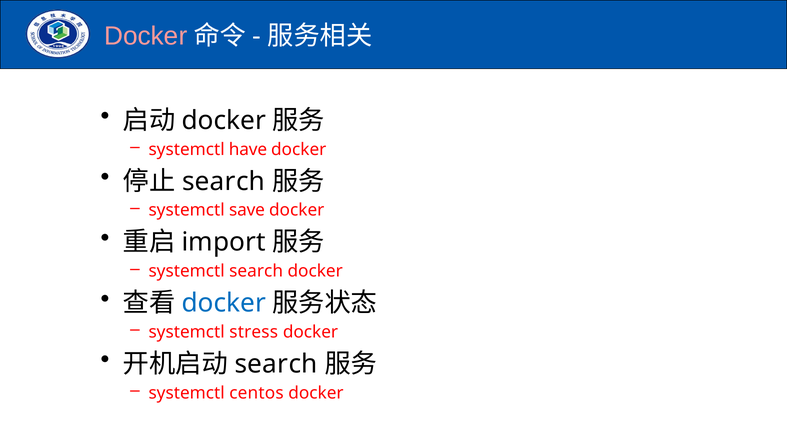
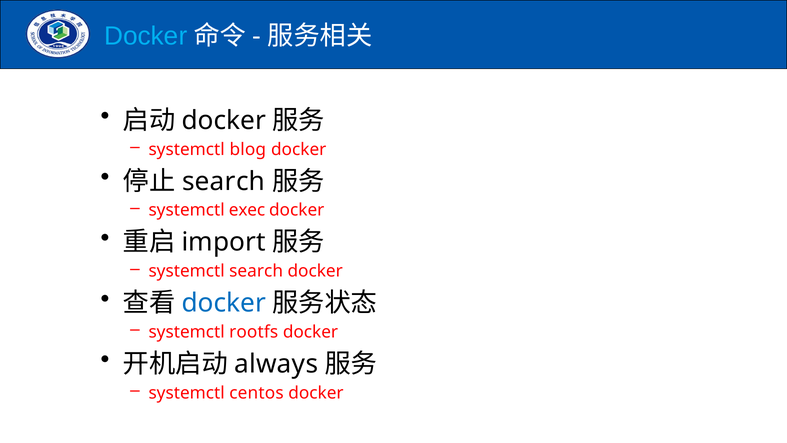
Docker at (146, 36) colour: pink -> light blue
have: have -> blog
save: save -> exec
stress: stress -> rootfs
search at (276, 364): search -> always
